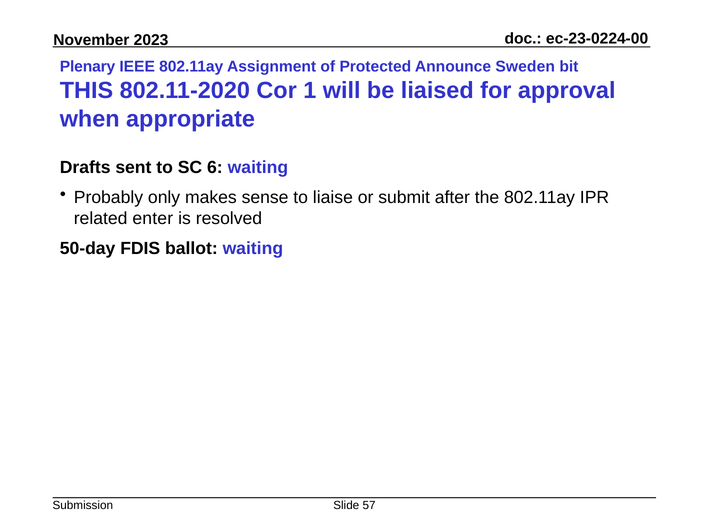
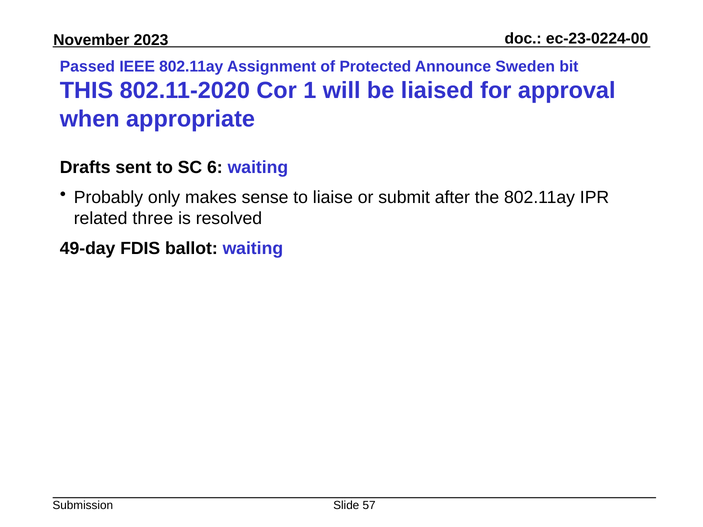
Plenary: Plenary -> Passed
enter: enter -> three
50-day: 50-day -> 49-day
